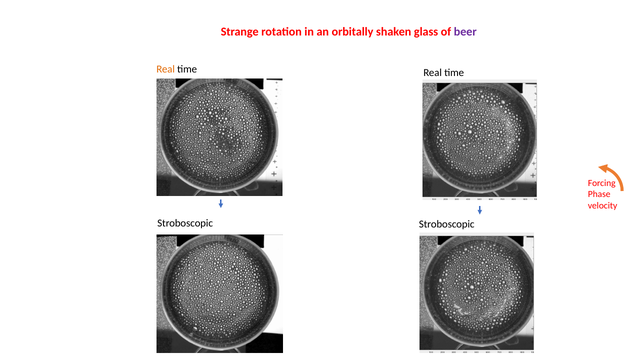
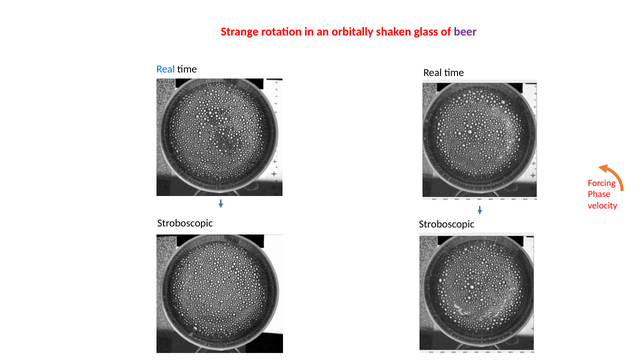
Real at (166, 69) colour: orange -> blue
